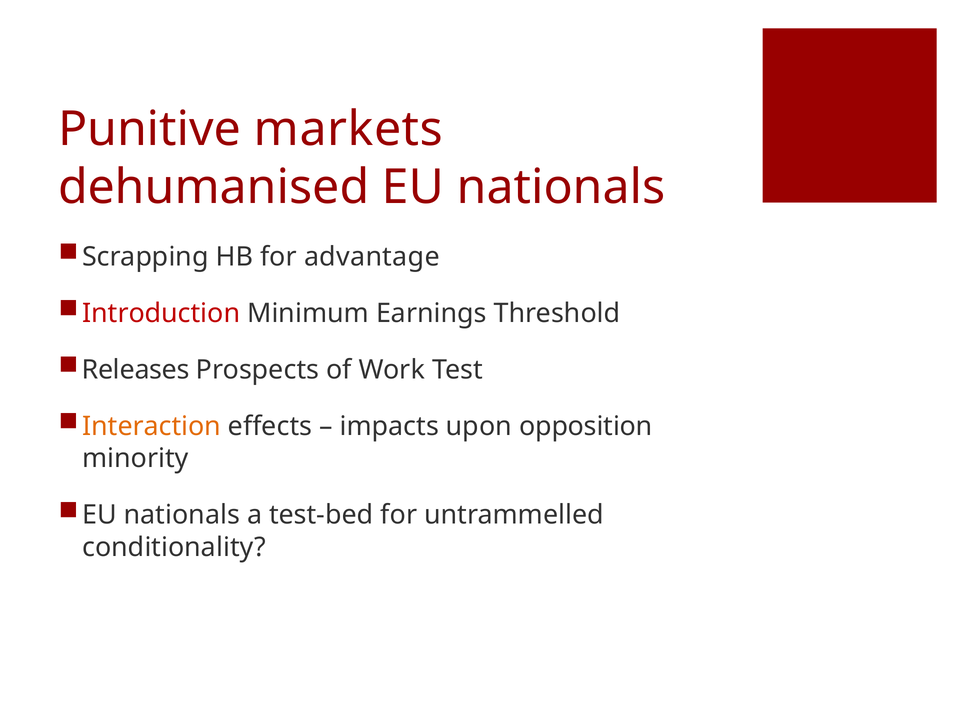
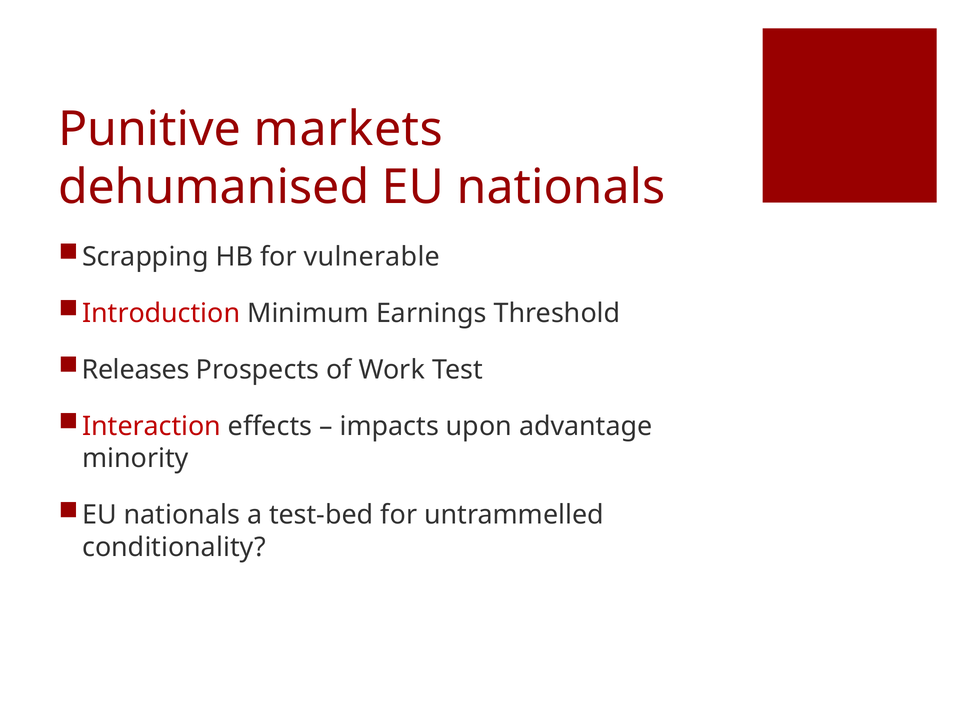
advantage: advantage -> vulnerable
Interaction colour: orange -> red
opposition: opposition -> advantage
